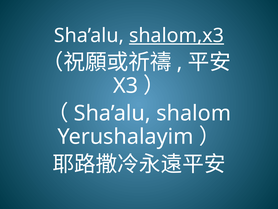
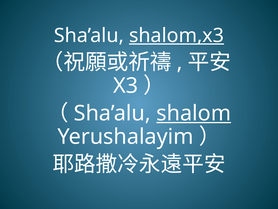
shalom underline: none -> present
